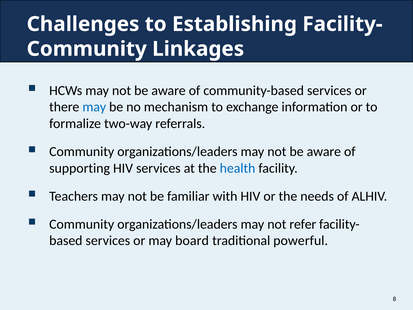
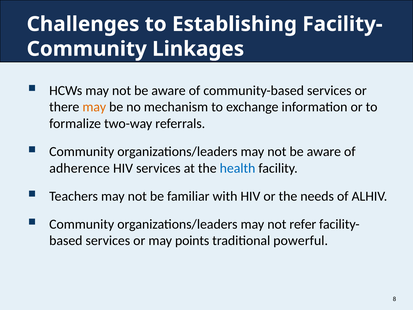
may at (94, 107) colour: blue -> orange
supporting: supporting -> adherence
board: board -> points
